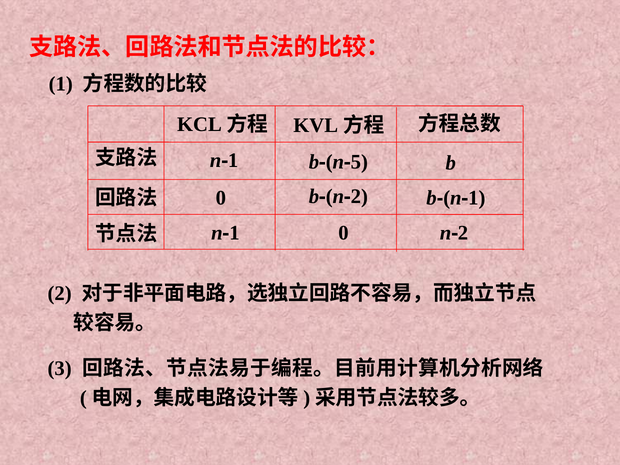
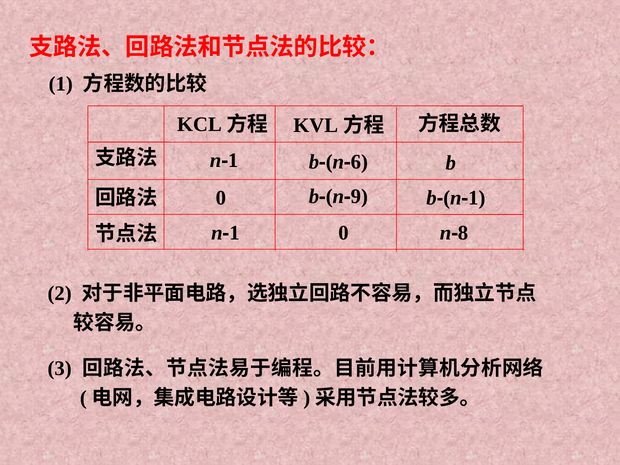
5: 5 -> 6
2 at (359, 197): 2 -> 9
2 at (463, 233): 2 -> 8
